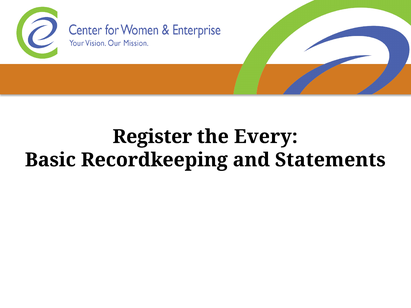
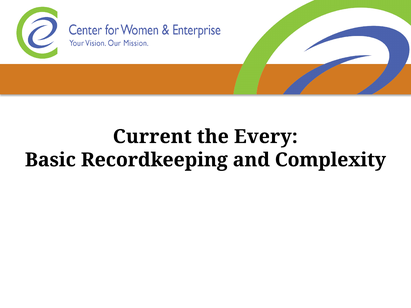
Register: Register -> Current
Statements: Statements -> Complexity
